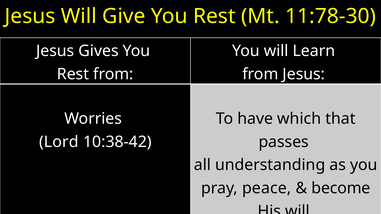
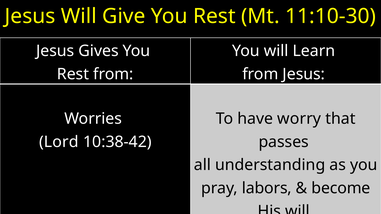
11:78-30: 11:78-30 -> 11:10-30
which: which -> worry
peace: peace -> labors
